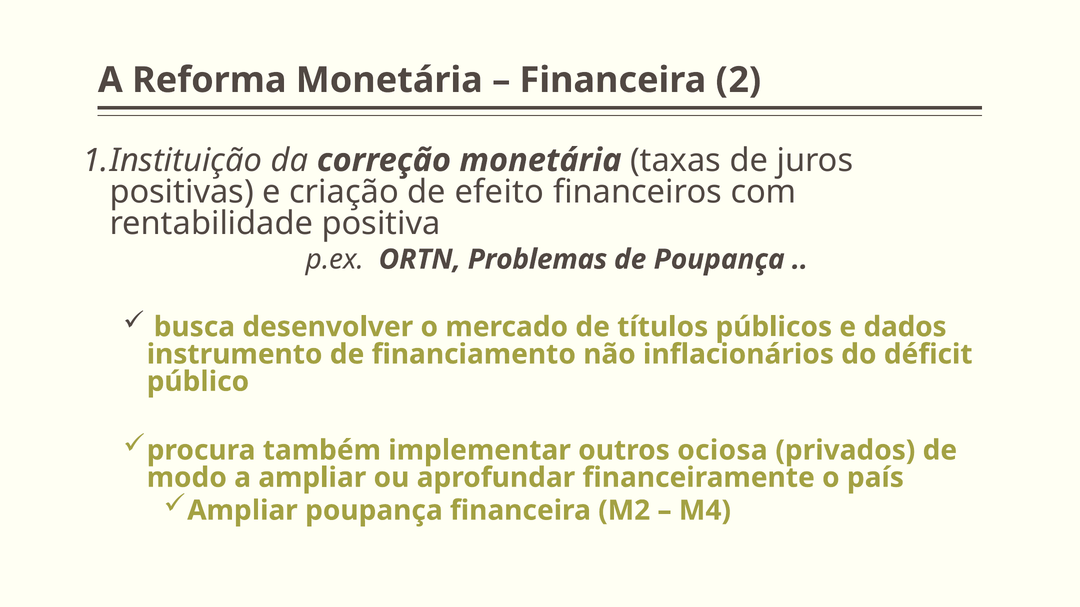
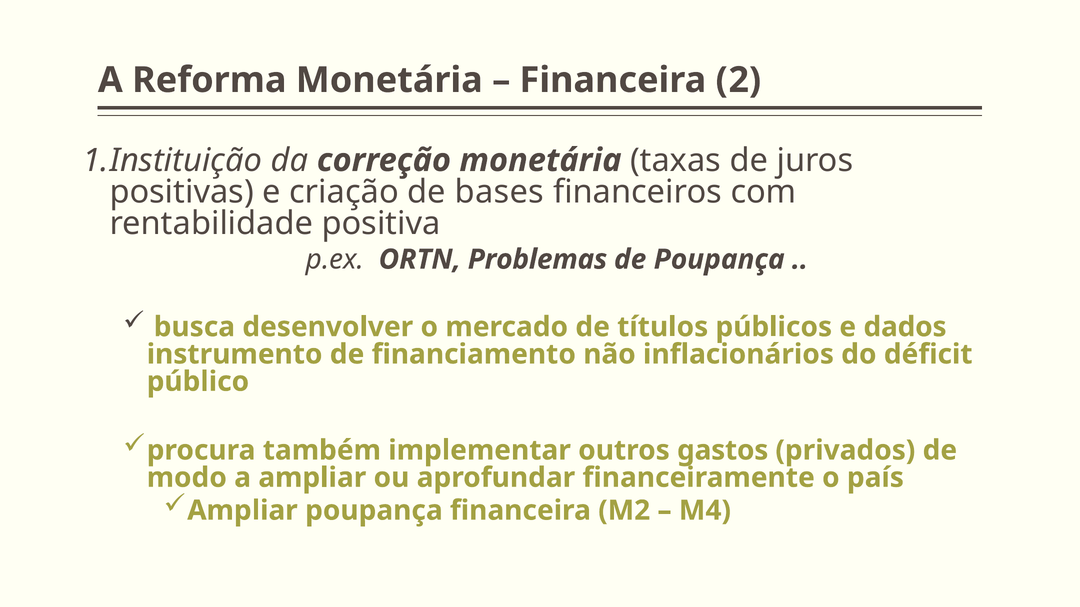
efeito: efeito -> bases
ociosa: ociosa -> gastos
